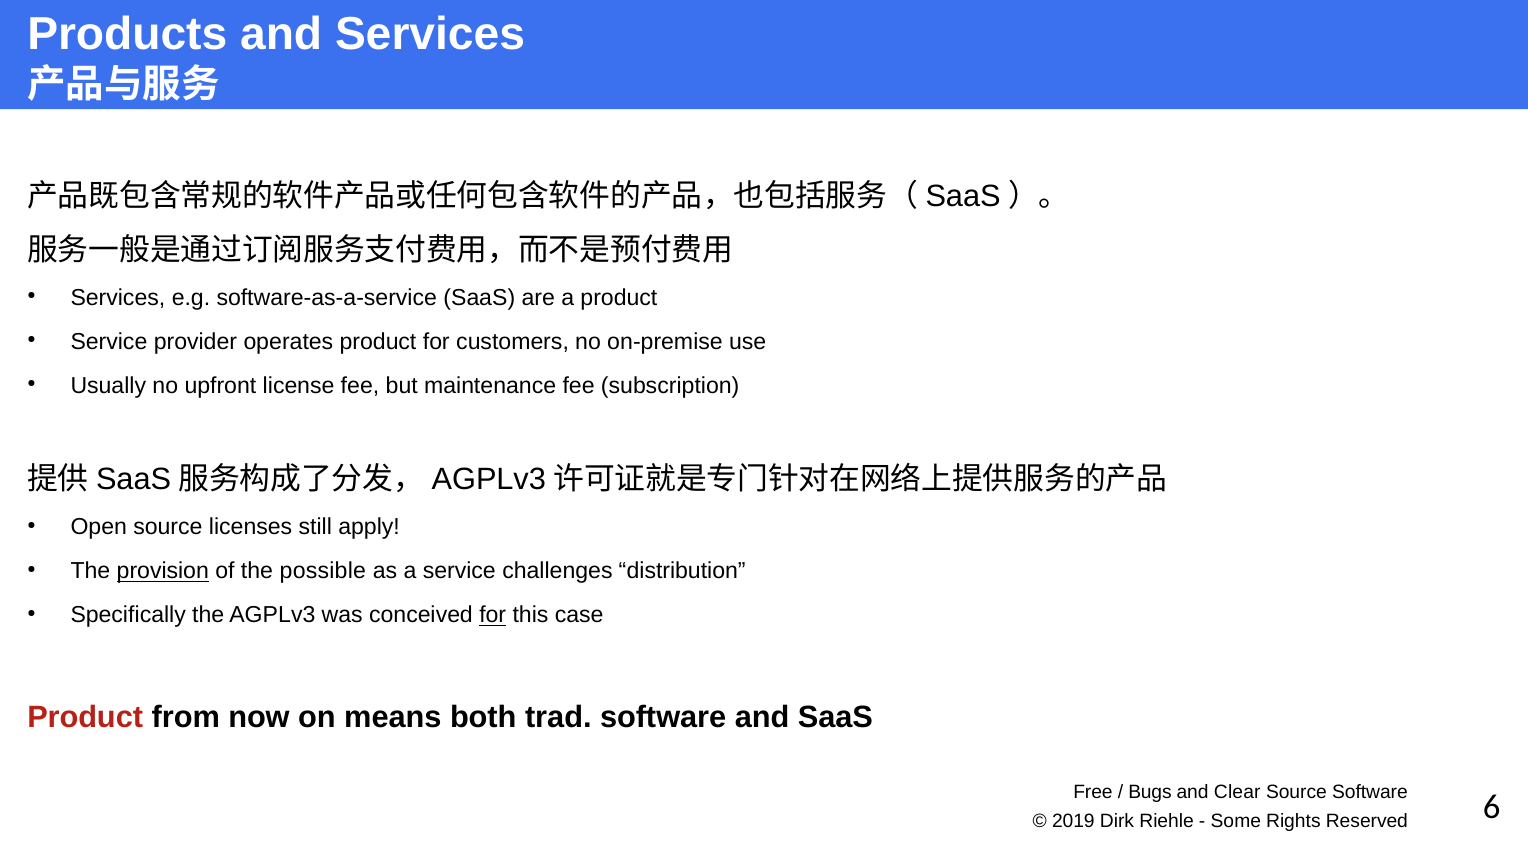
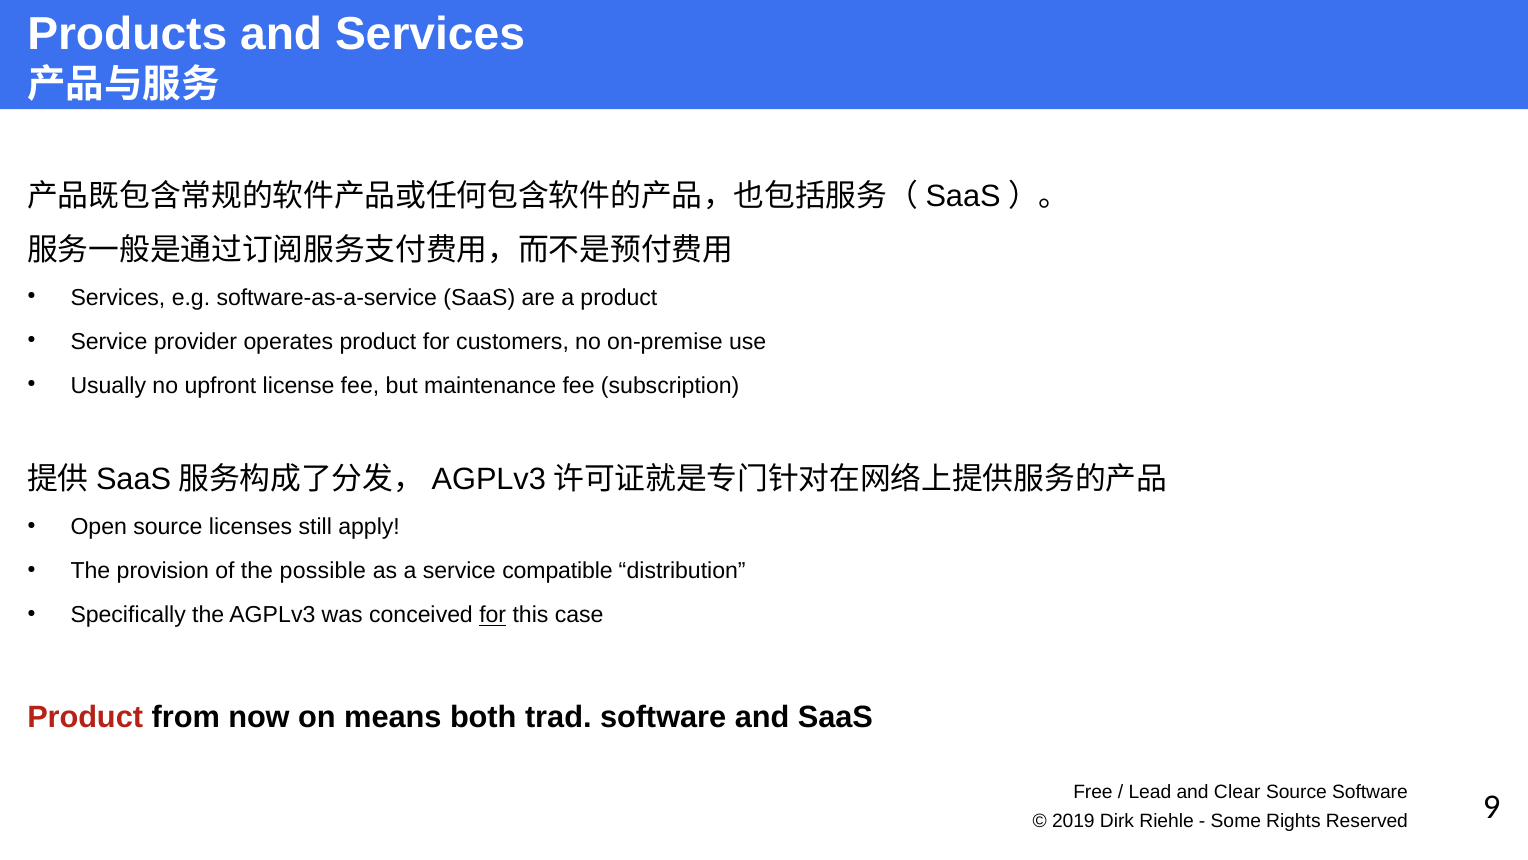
provision underline: present -> none
challenges: challenges -> compatible
Bugs: Bugs -> Lead
6: 6 -> 9
